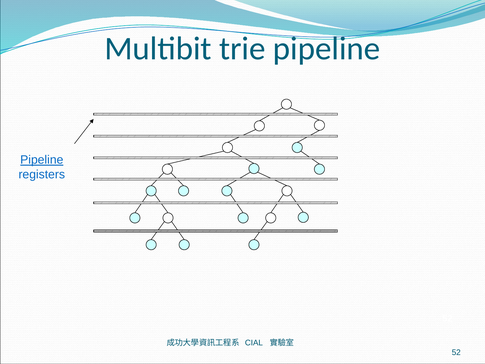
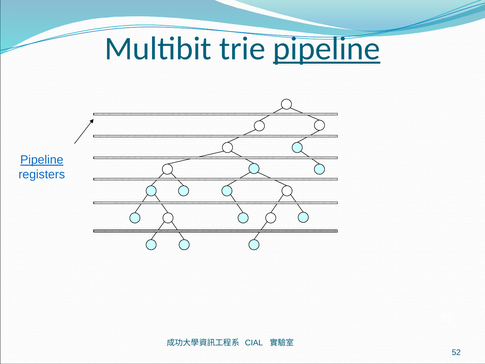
pipeline at (327, 49) underline: none -> present
